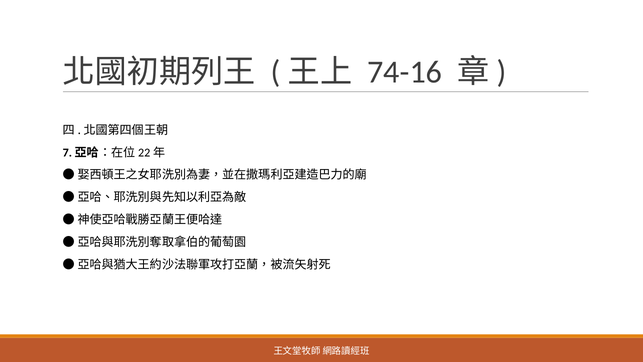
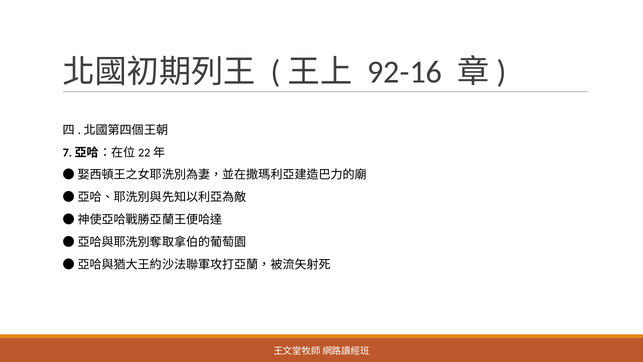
74-16: 74-16 -> 92-16
